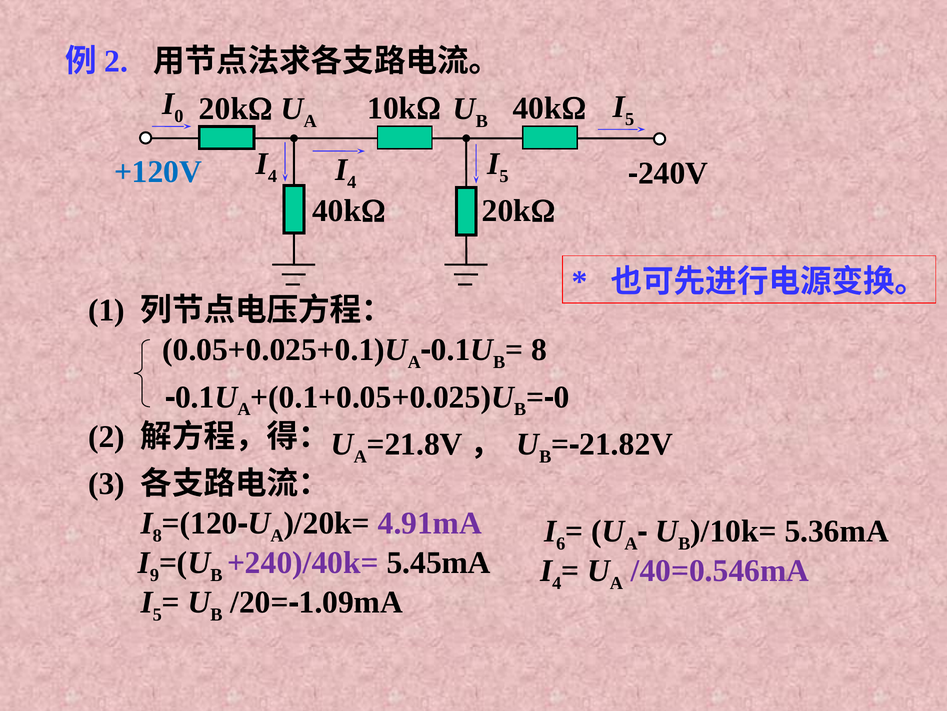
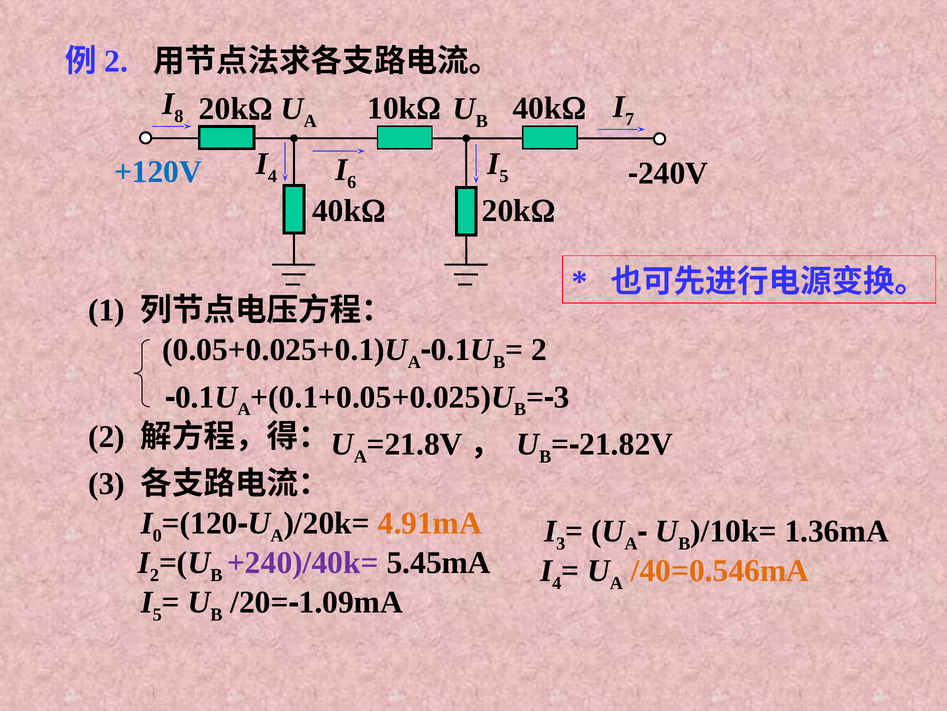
0 at (179, 116): 0 -> 8
5 at (630, 119): 5 -> 7
4 at (352, 182): 4 -> 6
8 at (539, 349): 8 -> 2
0 at (562, 397): 0 -> 3
8 at (157, 535): 8 -> 0
4.91mA colour: purple -> orange
6 at (561, 543): 6 -> 3
5.36mA: 5.36mA -> 1.36mA
9 at (155, 575): 9 -> 2
/40=0.546mA colour: purple -> orange
